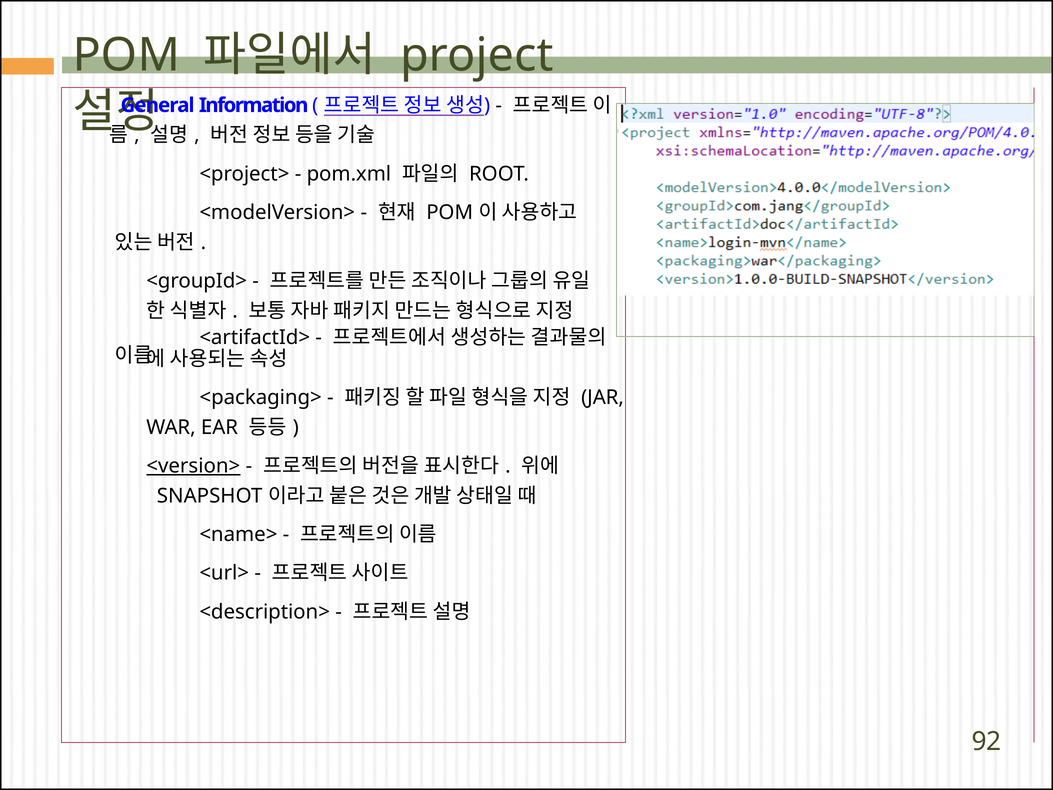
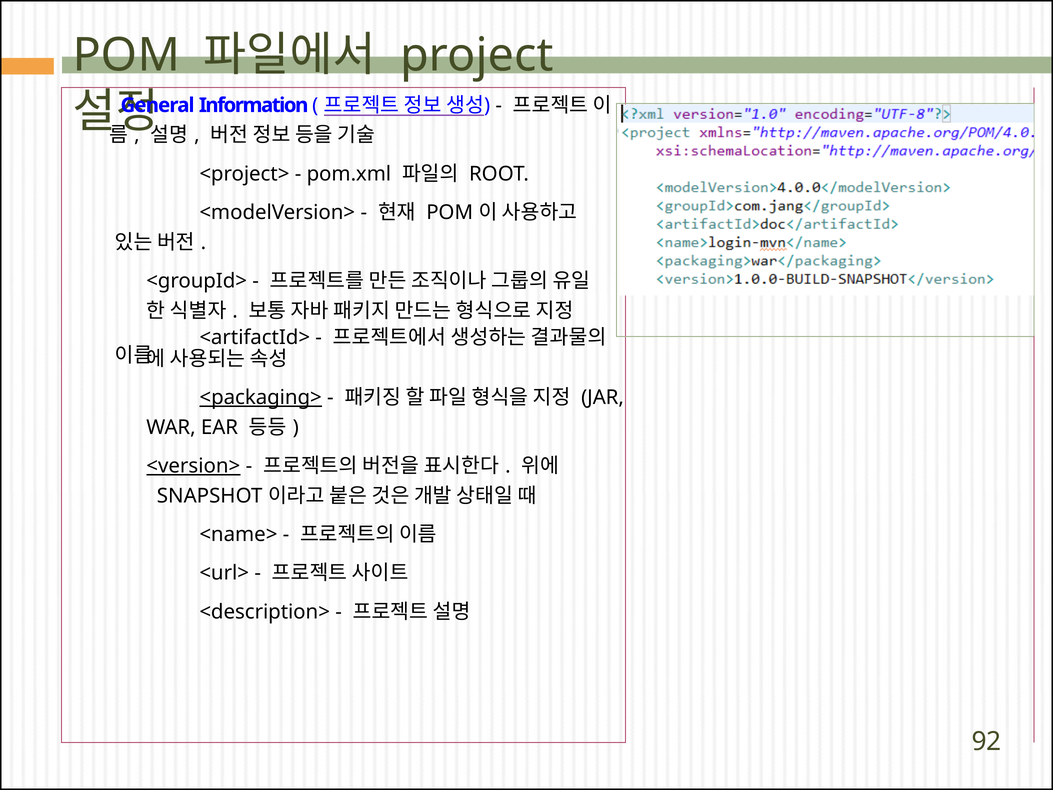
<packaging> underline: none -> present
